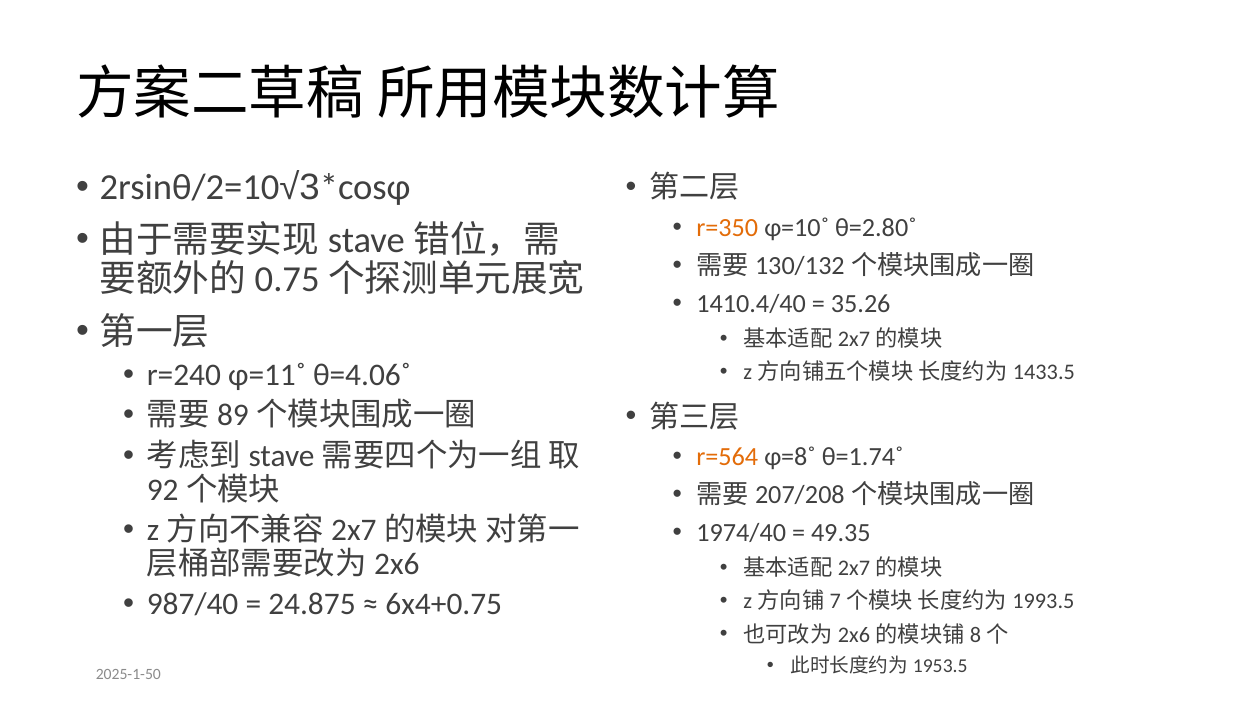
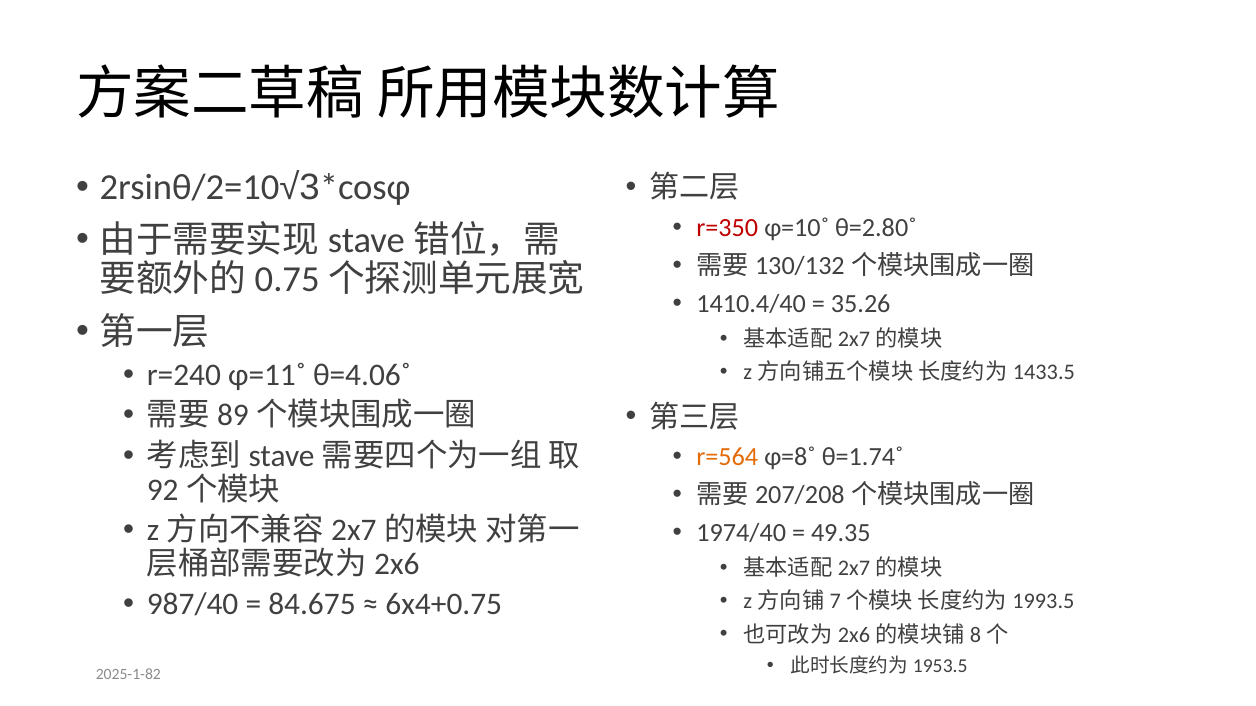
r=350 colour: orange -> red
24.875: 24.875 -> 84.675
2025-1-50: 2025-1-50 -> 2025-1-82
